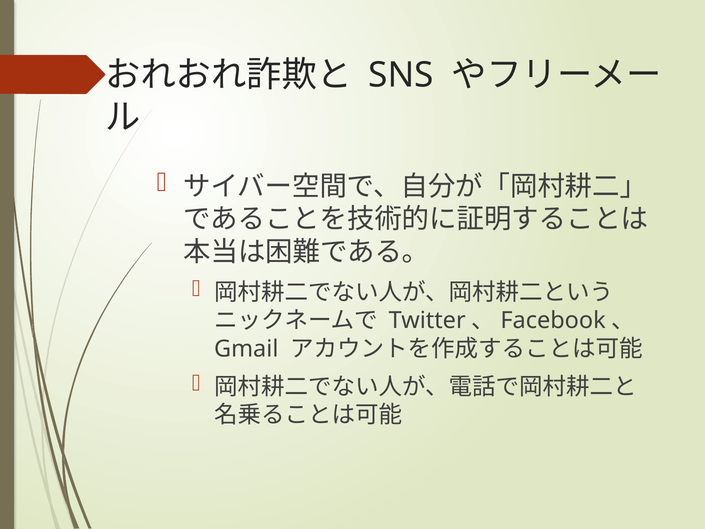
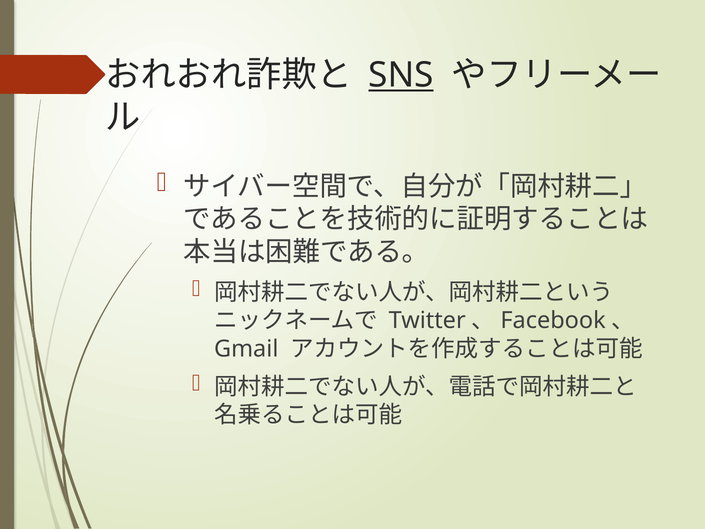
SNS underline: none -> present
